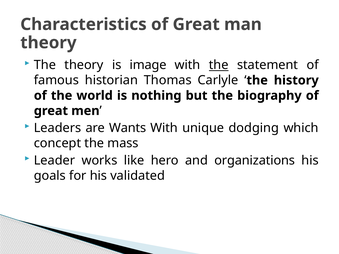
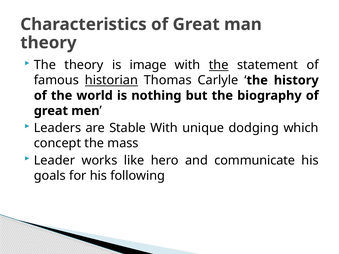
historian underline: none -> present
Wants: Wants -> Stable
organizations: organizations -> communicate
validated: validated -> following
